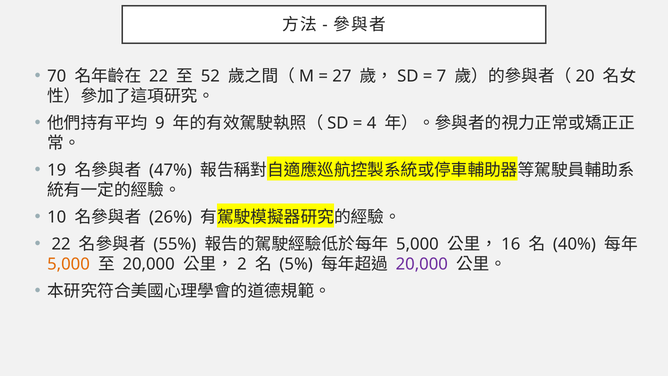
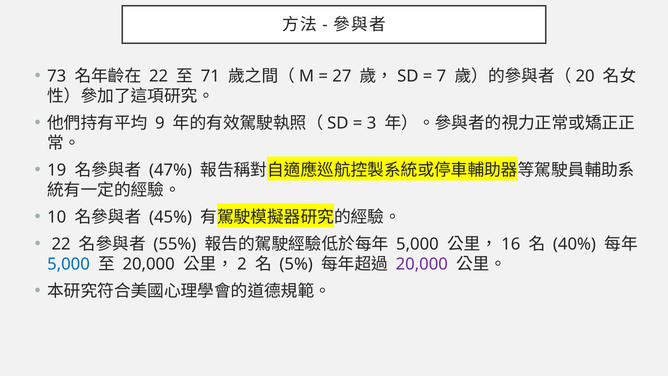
70: 70 -> 73
52: 52 -> 71
4: 4 -> 3
26%: 26% -> 45%
5,000 at (69, 264) colour: orange -> blue
